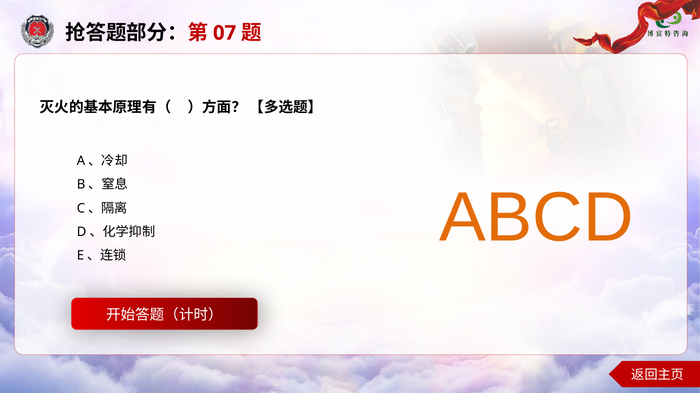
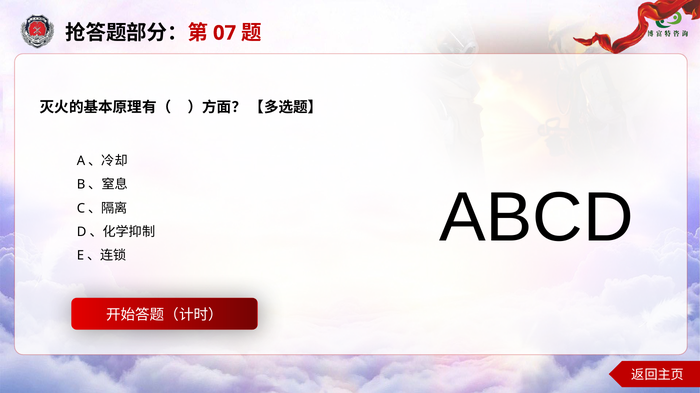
ABCD colour: orange -> black
